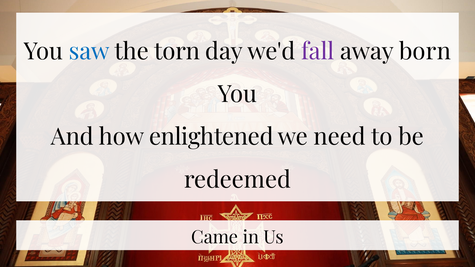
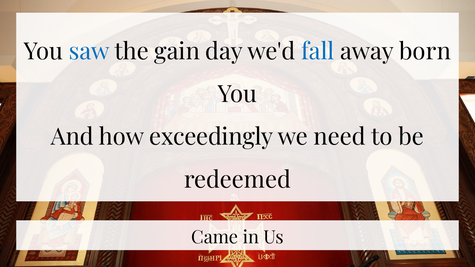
torn: torn -> gain
fall colour: purple -> blue
enlightened: enlightened -> exceedingly
